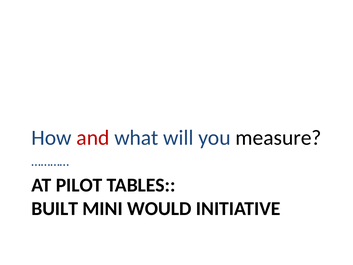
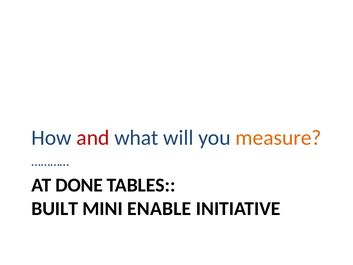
measure colour: black -> orange
PILOT: PILOT -> DONE
WOULD: WOULD -> ENABLE
